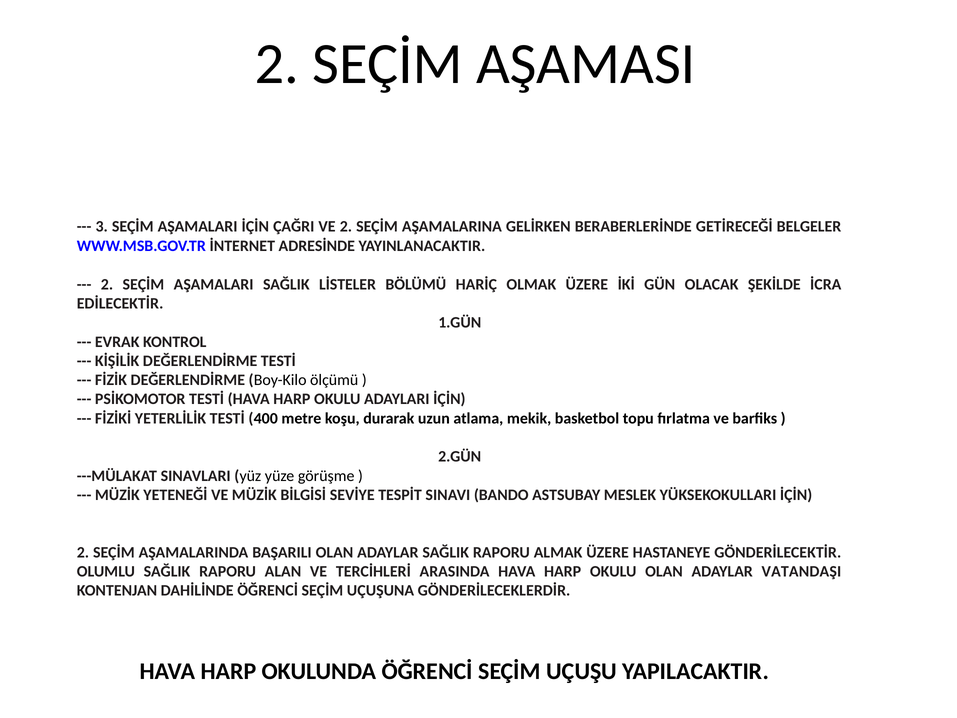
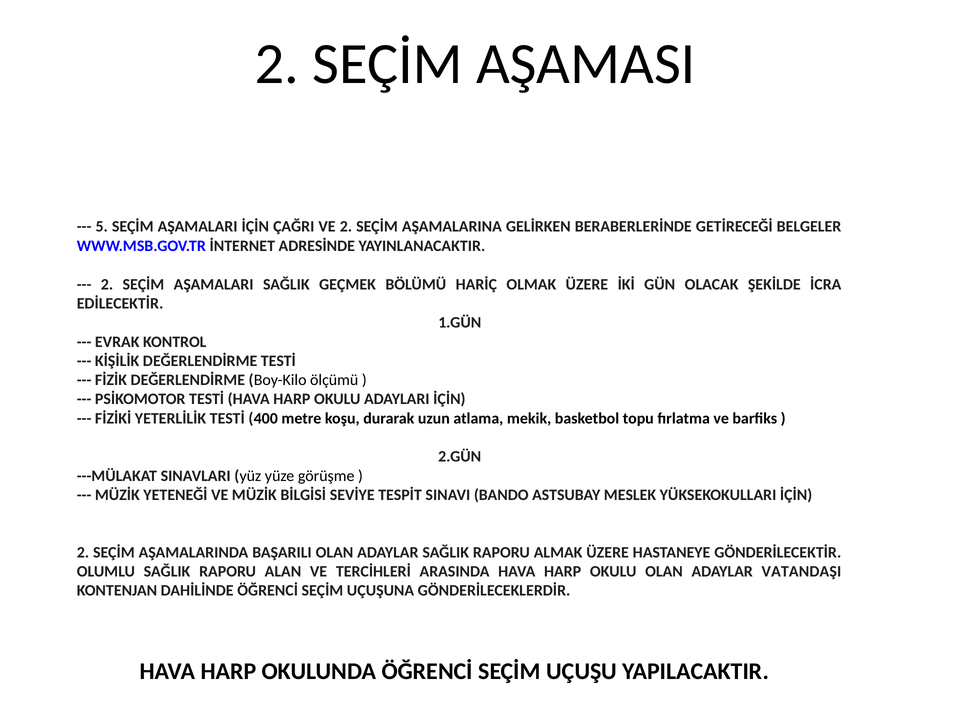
3: 3 -> 5
LİSTELER: LİSTELER -> GEÇMEK
